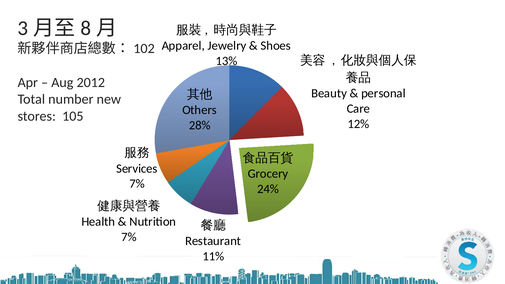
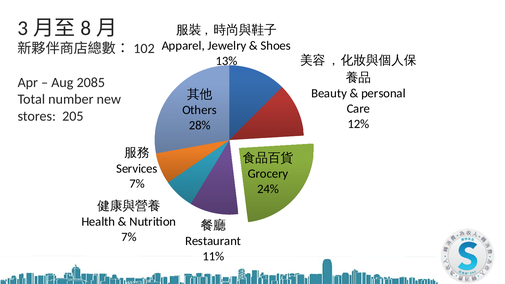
2012: 2012 -> 2085
105: 105 -> 205
